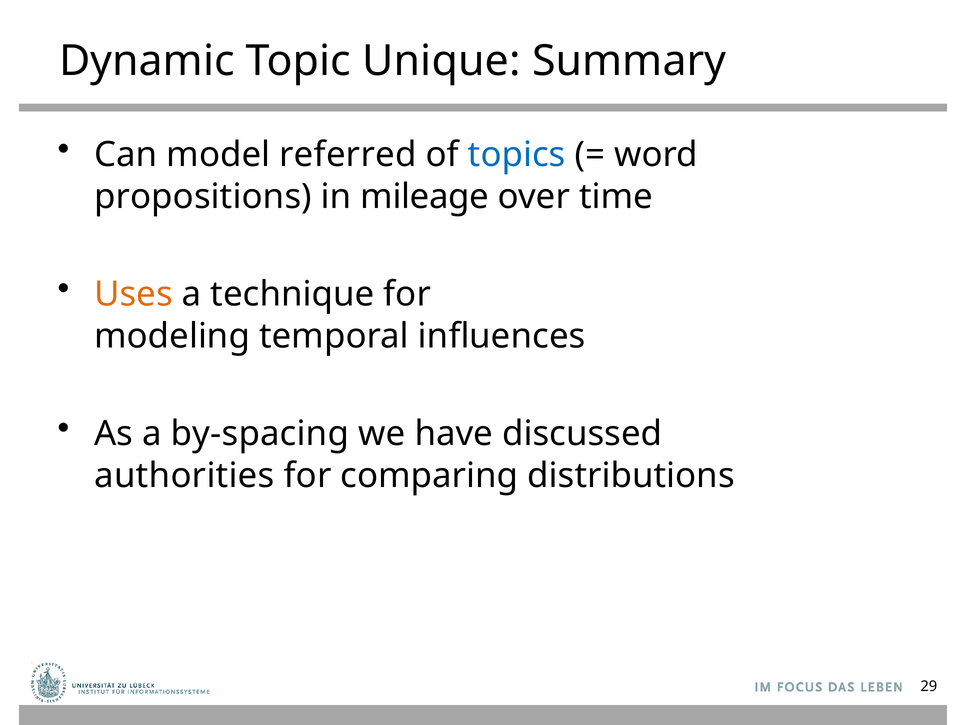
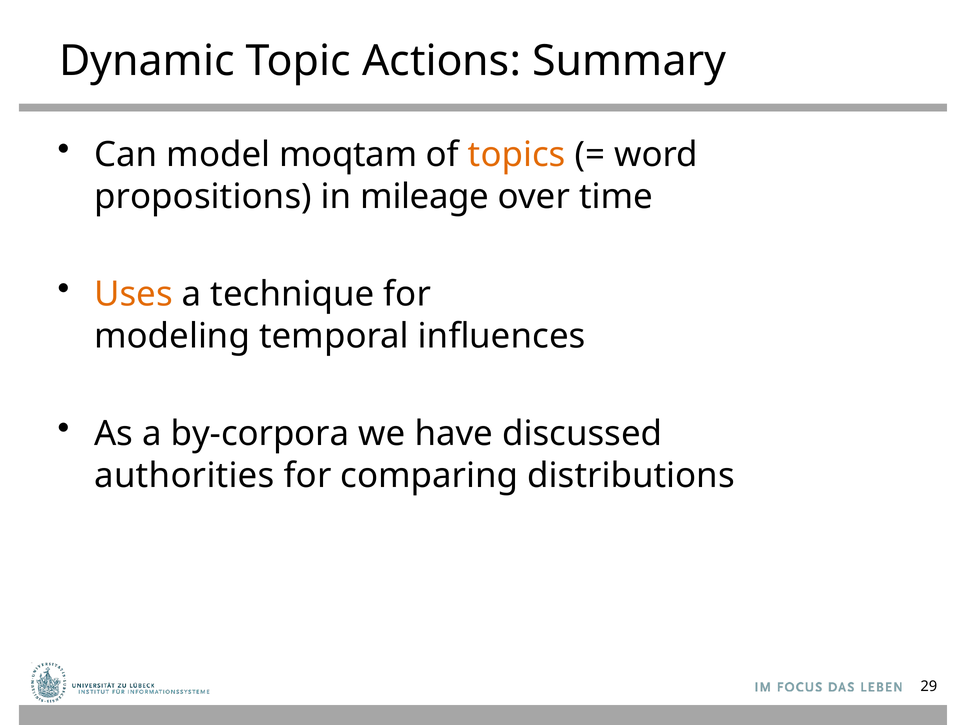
Unique: Unique -> Actions
referred: referred -> moqtam
topics colour: blue -> orange
by-spacing: by-spacing -> by-corpora
